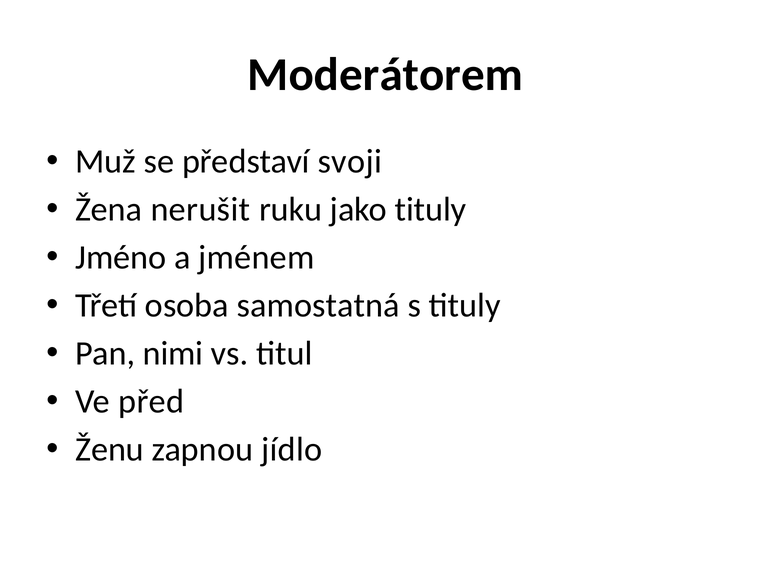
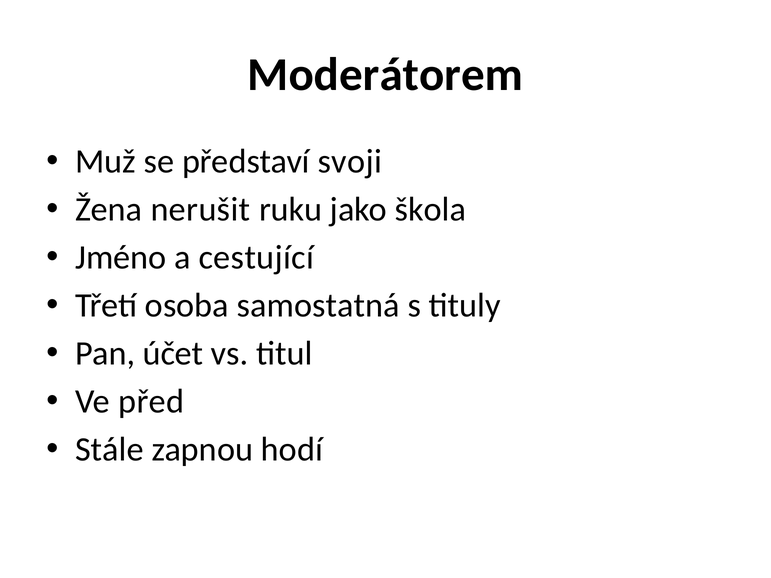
jako tituly: tituly -> škola
jménem: jménem -> cestující
nimi: nimi -> účet
Ženu: Ženu -> Stále
jídlo: jídlo -> hodí
